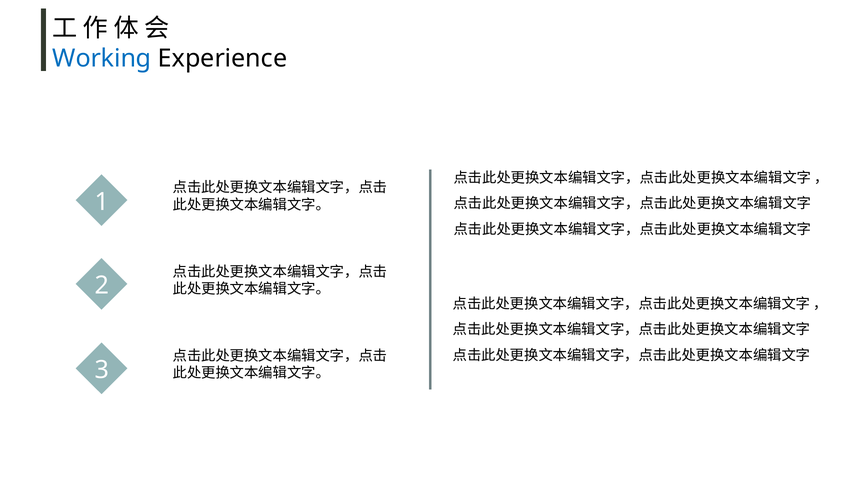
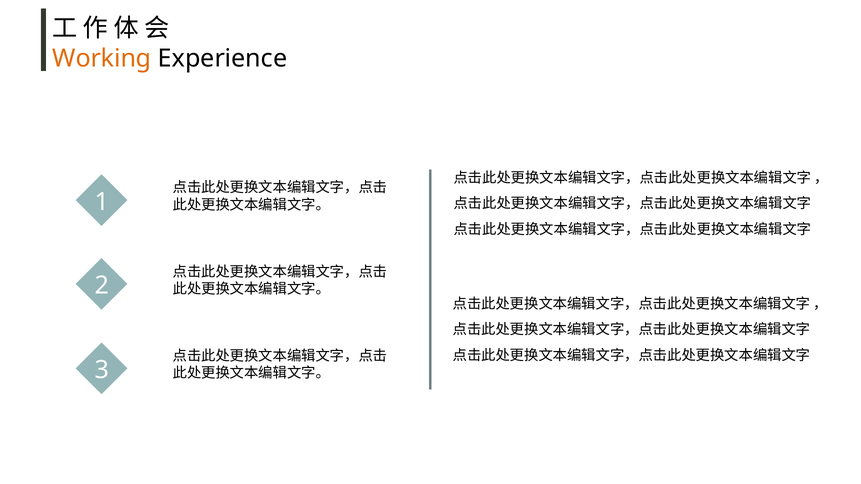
Working colour: blue -> orange
